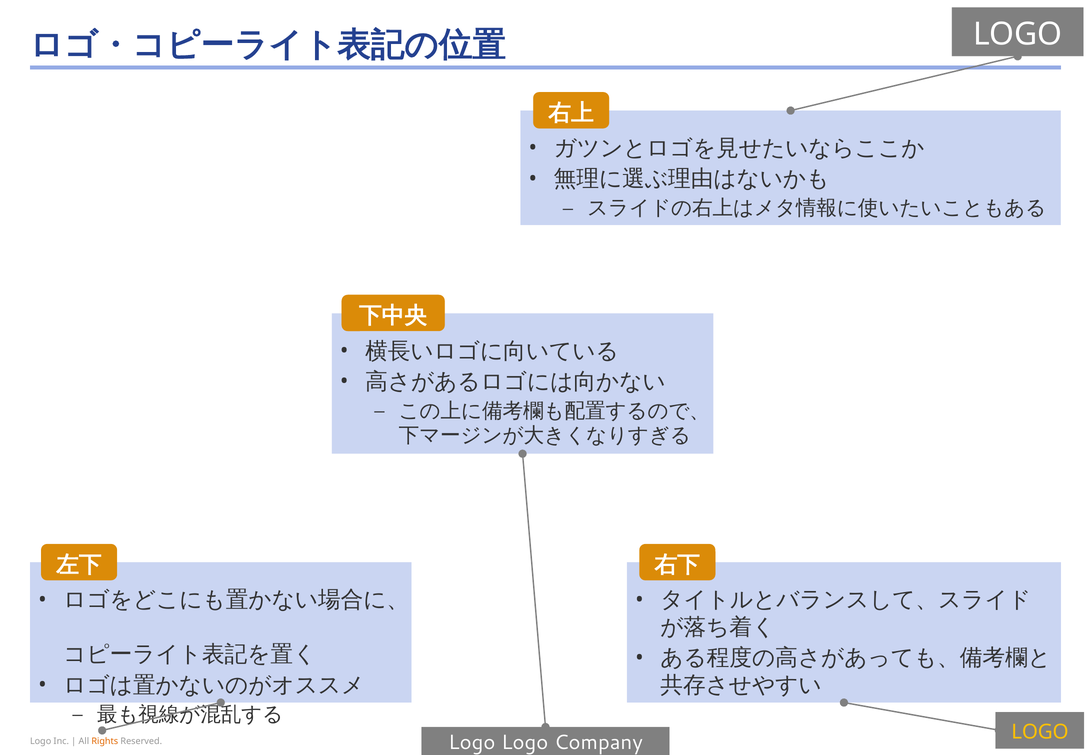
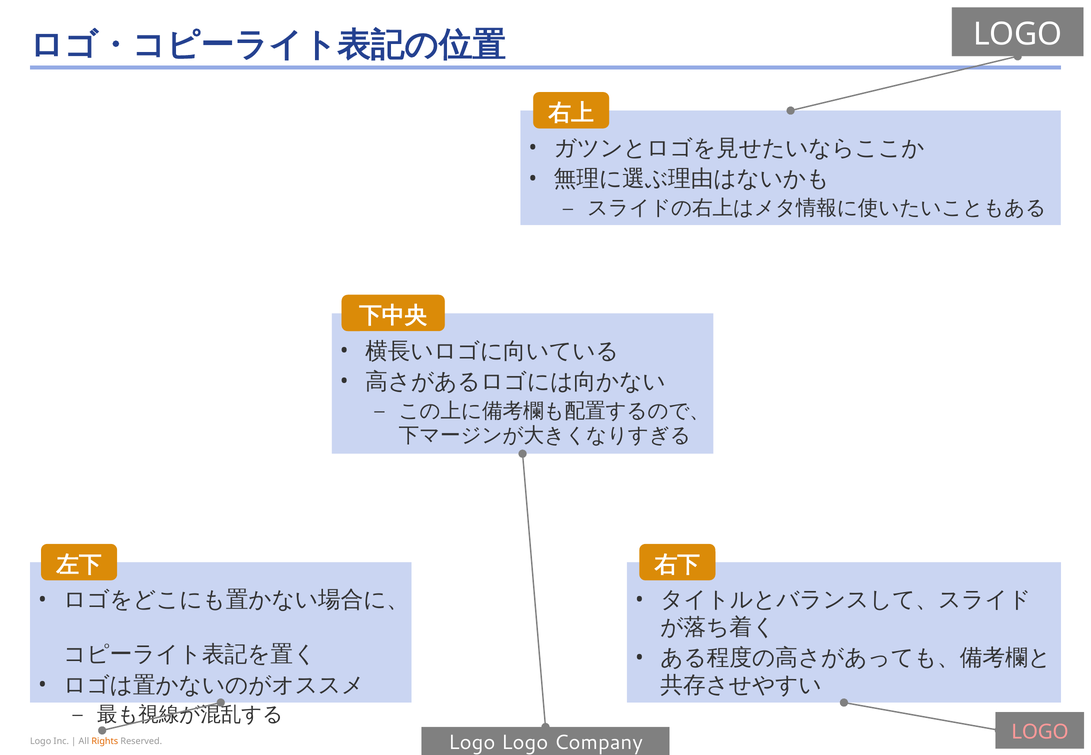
LOGO at (1040, 732) colour: yellow -> pink
